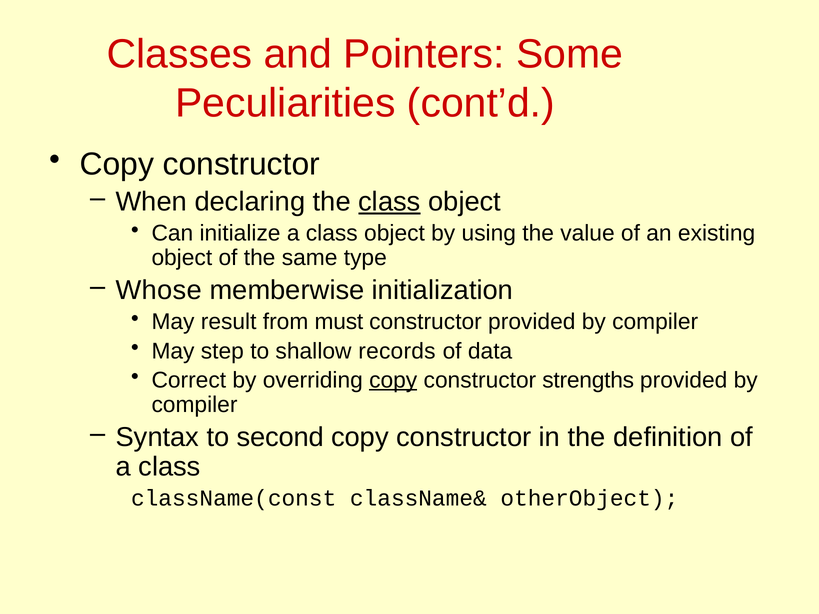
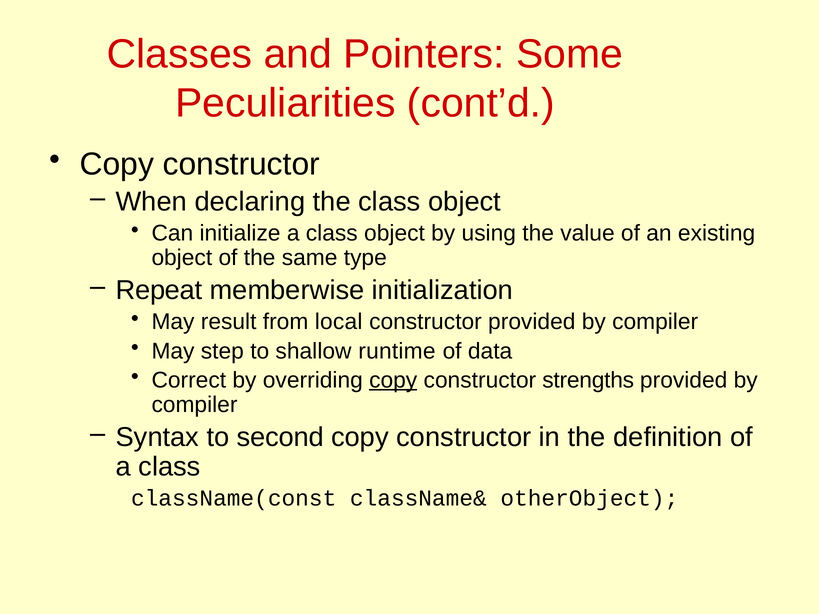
class at (389, 202) underline: present -> none
Whose: Whose -> Repeat
must: must -> local
records: records -> runtime
